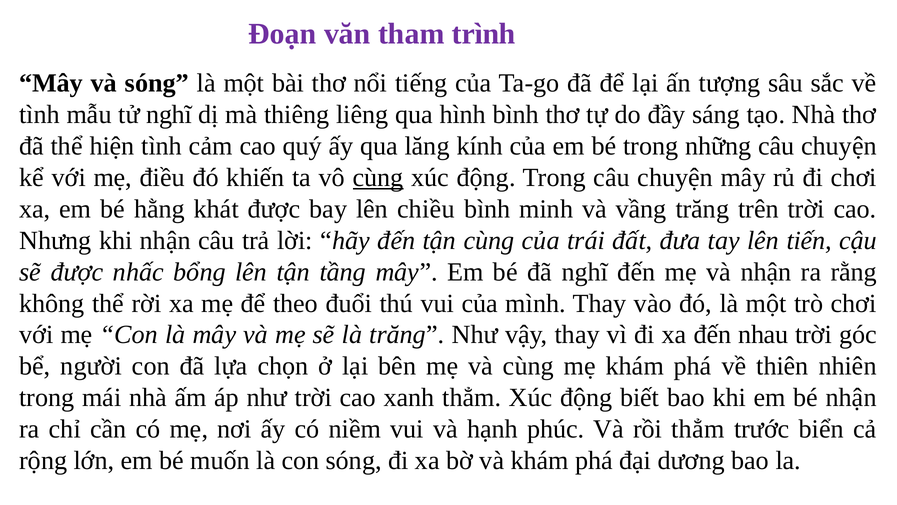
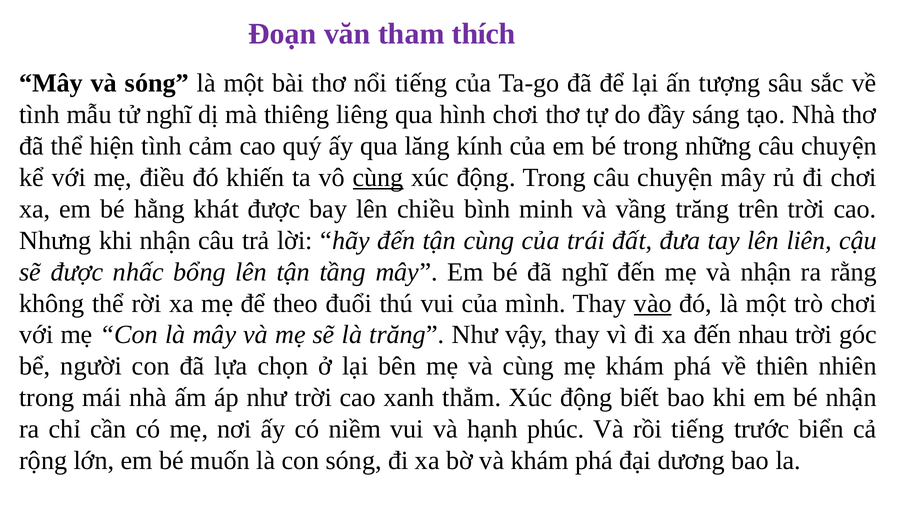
trình: trình -> thích
hình bình: bình -> chơi
tiến: tiến -> liên
vào underline: none -> present
rồi thẳm: thẳm -> tiếng
